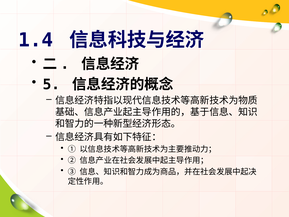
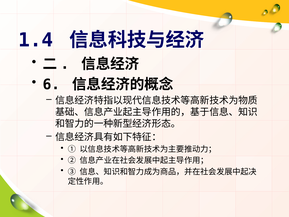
5: 5 -> 6
